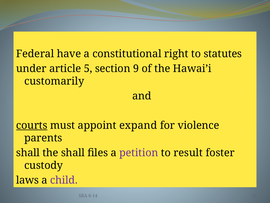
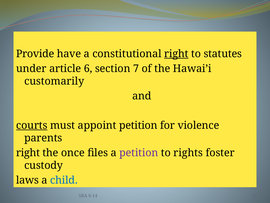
Federal: Federal -> Provide
right at (176, 54) underline: none -> present
5: 5 -> 6
9: 9 -> 7
appoint expand: expand -> petition
shall at (28, 152): shall -> right
the shall: shall -> once
result: result -> rights
child colour: purple -> blue
